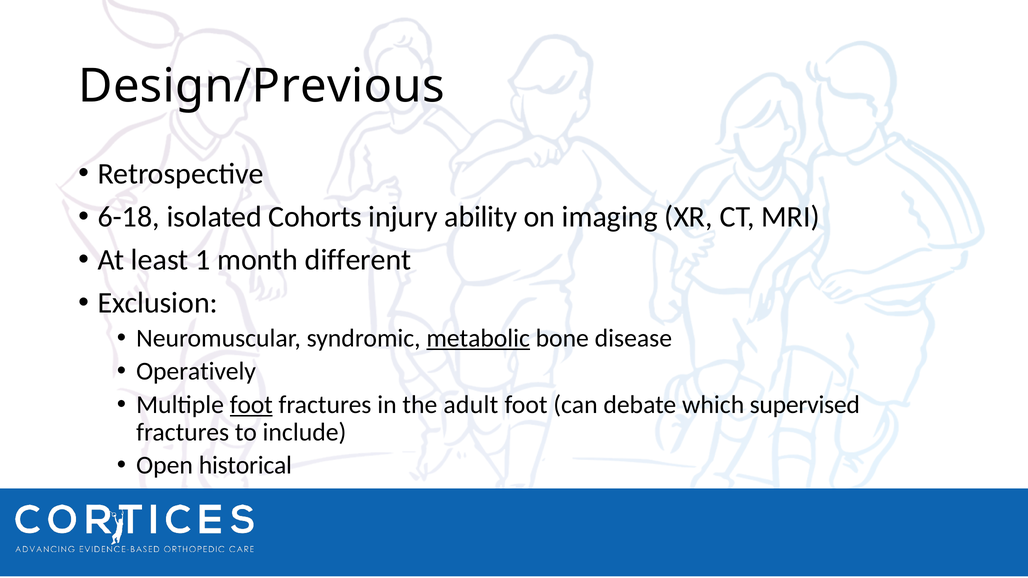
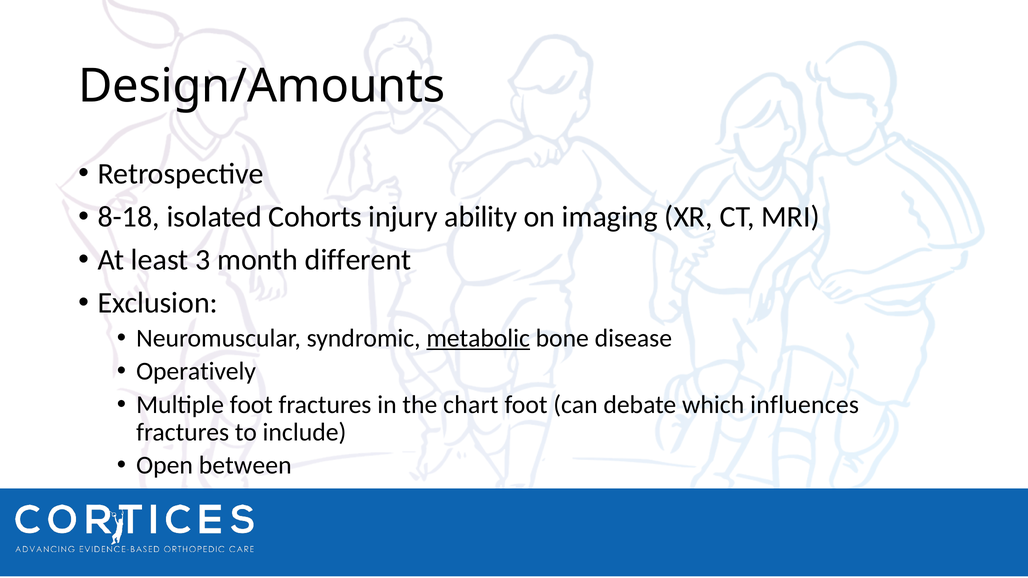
Design/Previous: Design/Previous -> Design/Amounts
6-18: 6-18 -> 8-18
1: 1 -> 3
foot at (251, 405) underline: present -> none
adult: adult -> chart
supervised: supervised -> influences
historical: historical -> between
